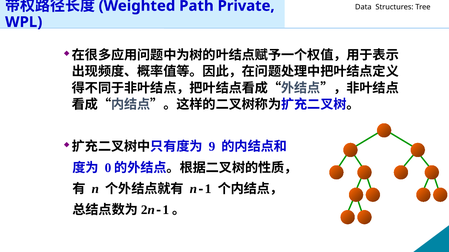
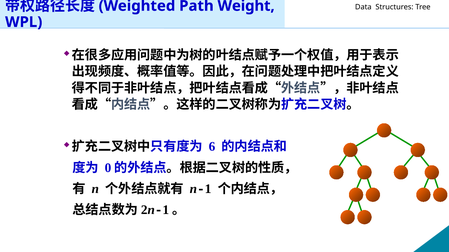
Private: Private -> Weight
9: 9 -> 6
